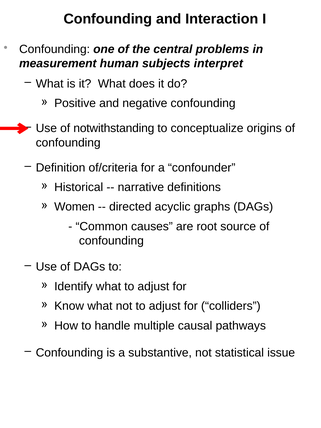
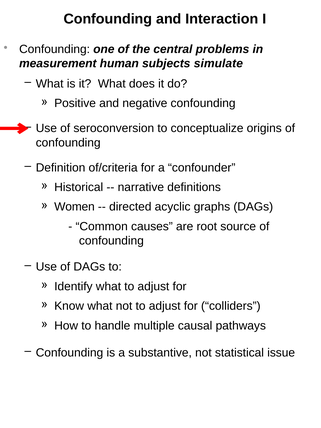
interpret: interpret -> simulate
notwithstanding: notwithstanding -> seroconversion
